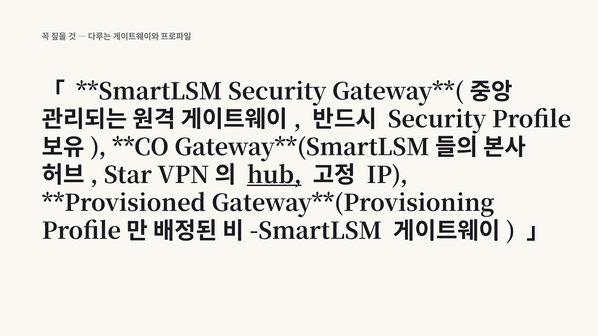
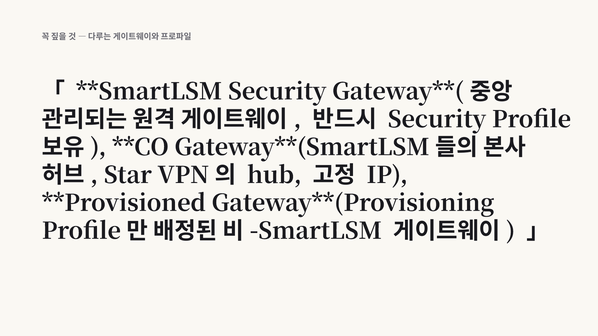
hub underline: present -> none
